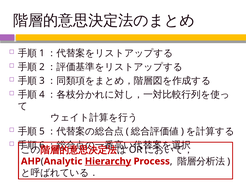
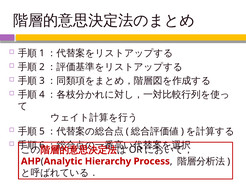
Hierarchy underline: present -> none
